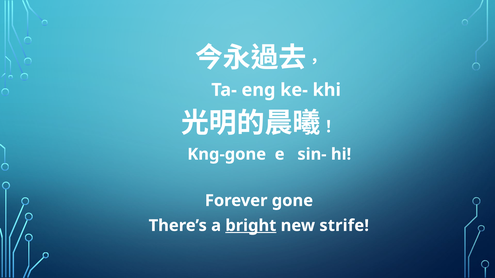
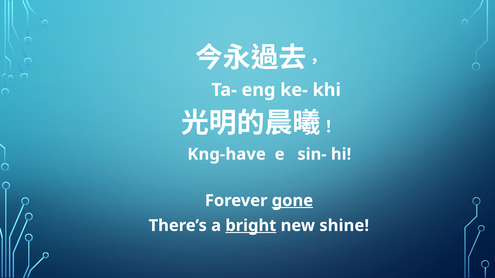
Kng-gone: Kng-gone -> Kng-have
gone underline: none -> present
strife: strife -> shine
